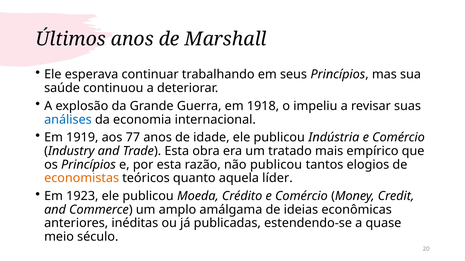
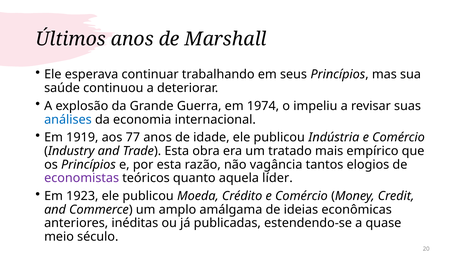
1918: 1918 -> 1974
não publicou: publicou -> vagância
economistas colour: orange -> purple
